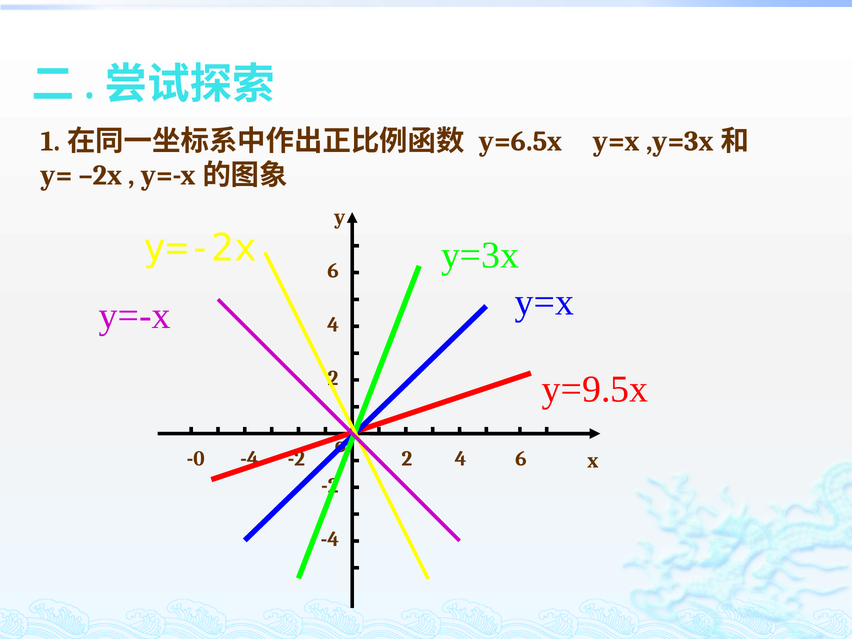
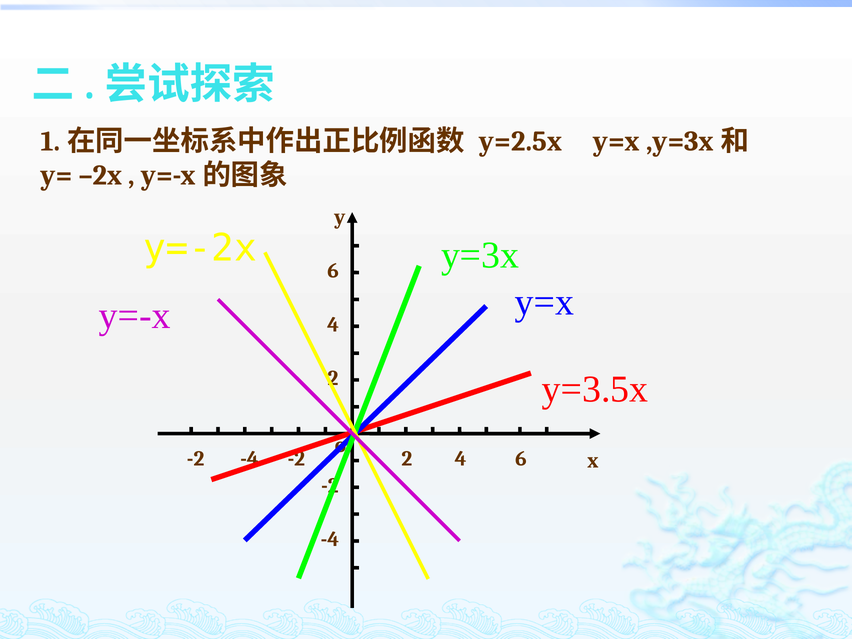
y=6.5x: y=6.5x -> y=2.5x
y=9.5x: y=9.5x -> y=3.5x
-0 at (196, 459): -0 -> -2
